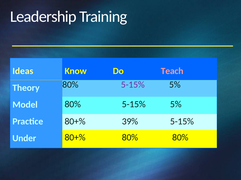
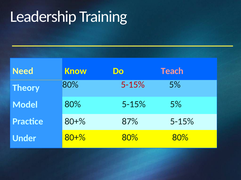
Ideas: Ideas -> Need
5-15% at (133, 85) colour: purple -> red
39%: 39% -> 87%
